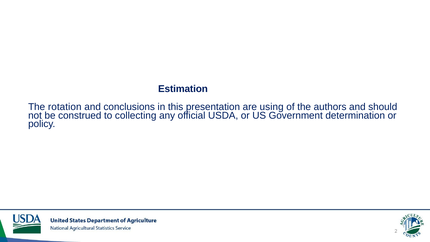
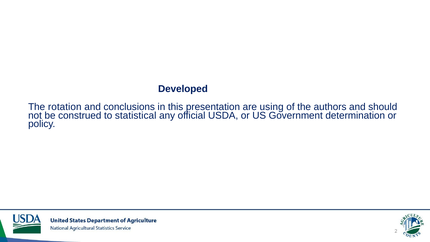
Estimation: Estimation -> Developed
collecting: collecting -> statistical
